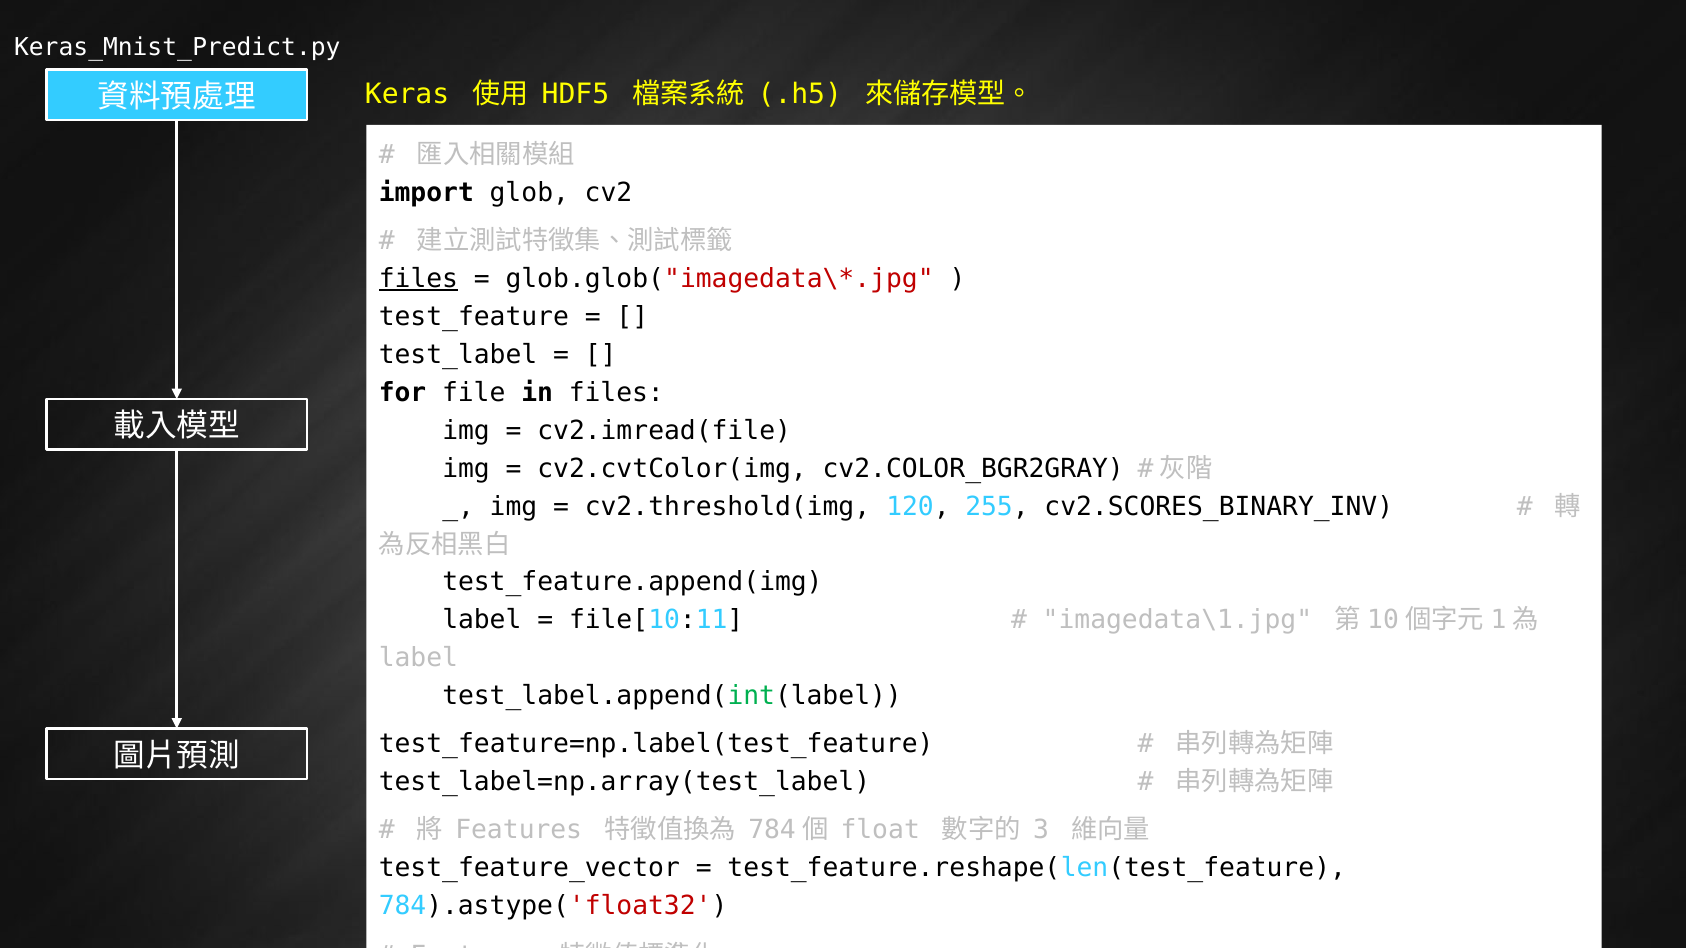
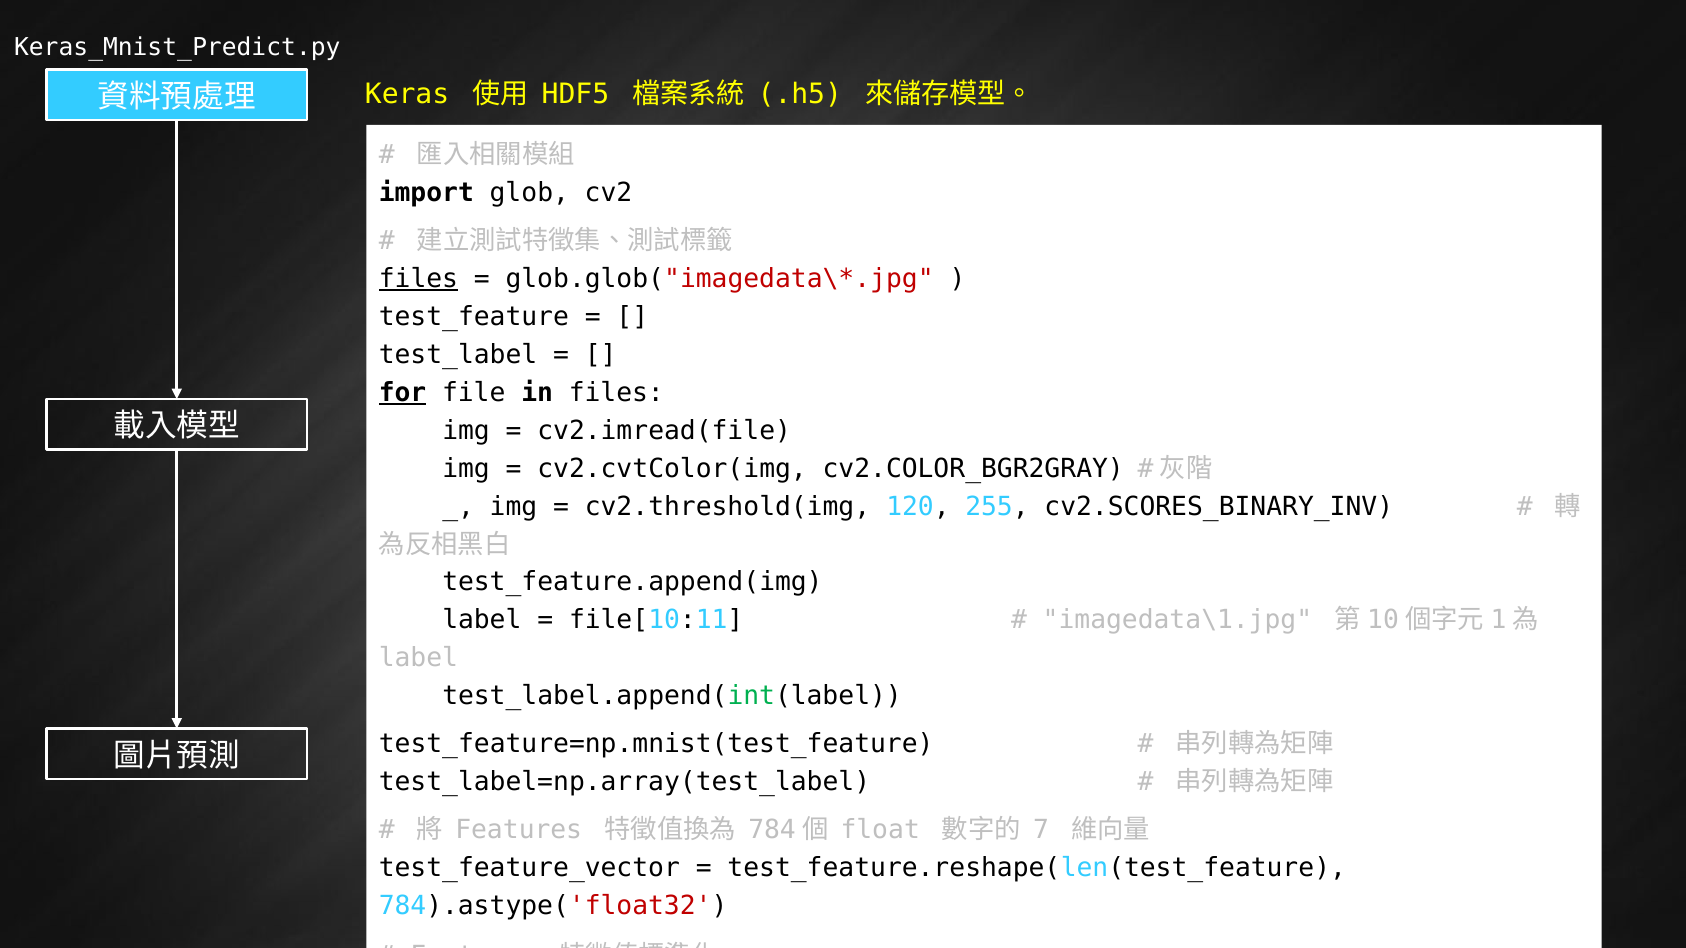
for underline: none -> present
test_feature=np.label(test_feature: test_feature=np.label(test_feature -> test_feature=np.mnist(test_feature
3: 3 -> 7
